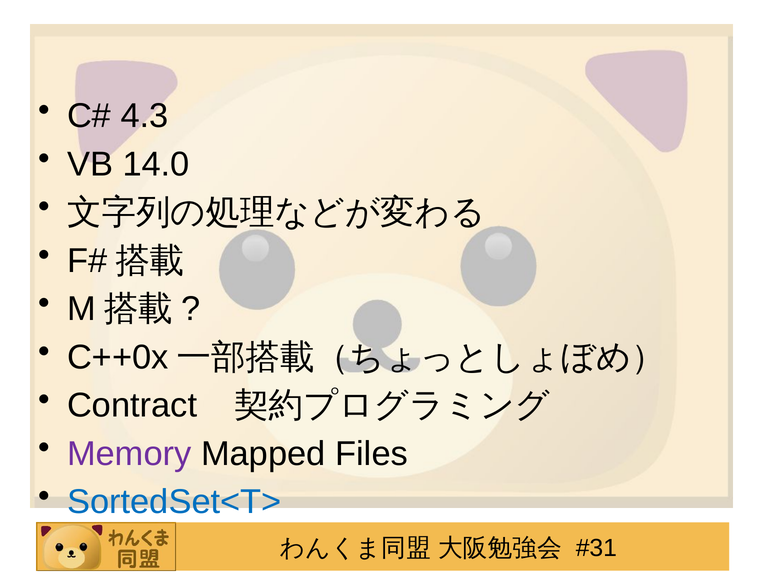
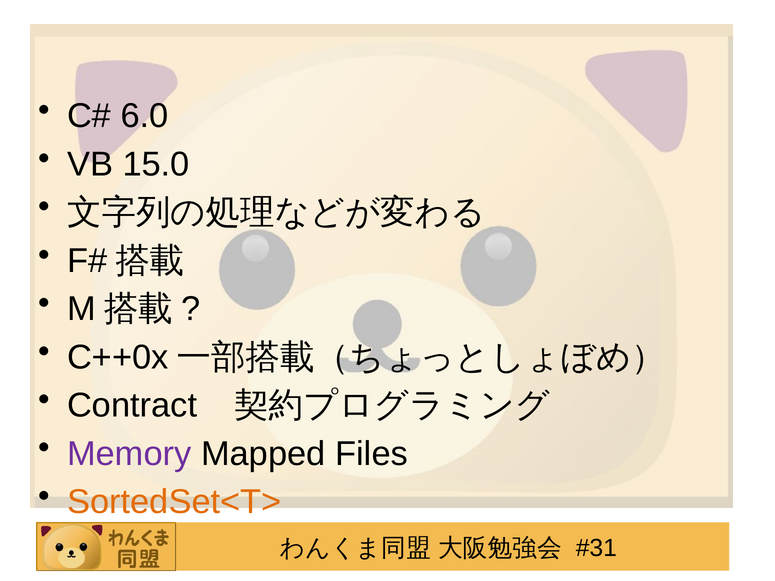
4.3: 4.3 -> 6.0
14.0: 14.0 -> 15.0
SortedSet<T> colour: blue -> orange
